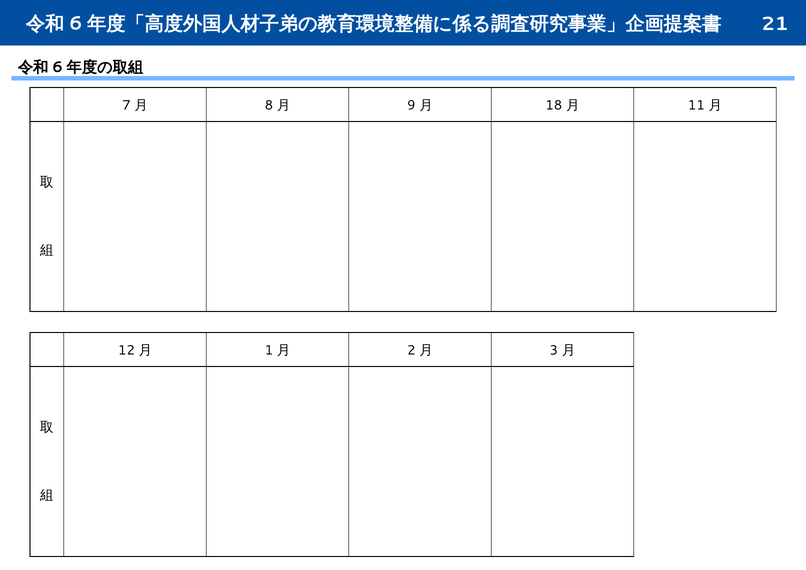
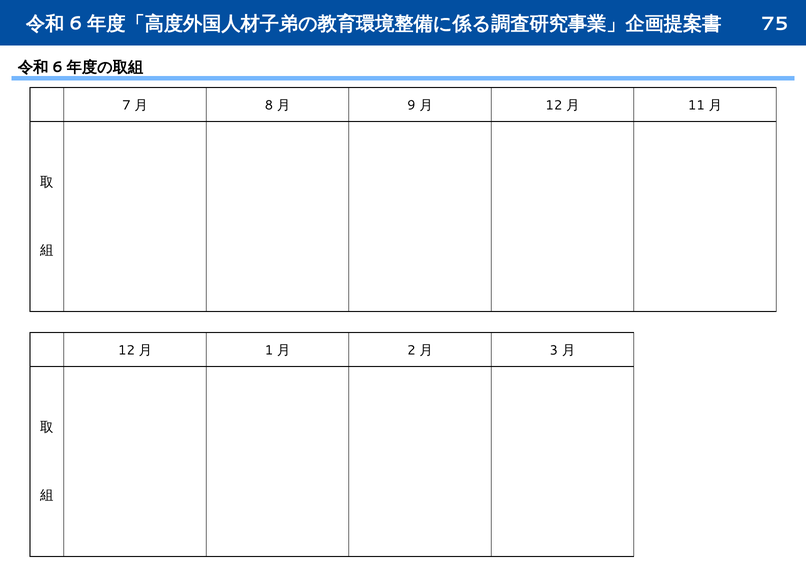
21: 21 -> 75
18 at (554, 105): 18 -> 12
